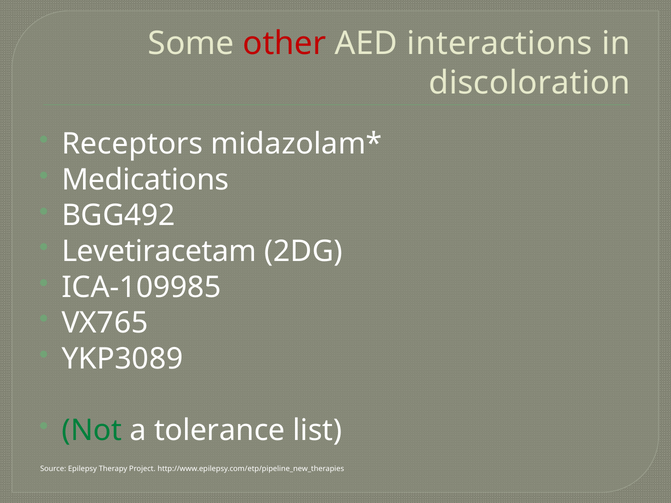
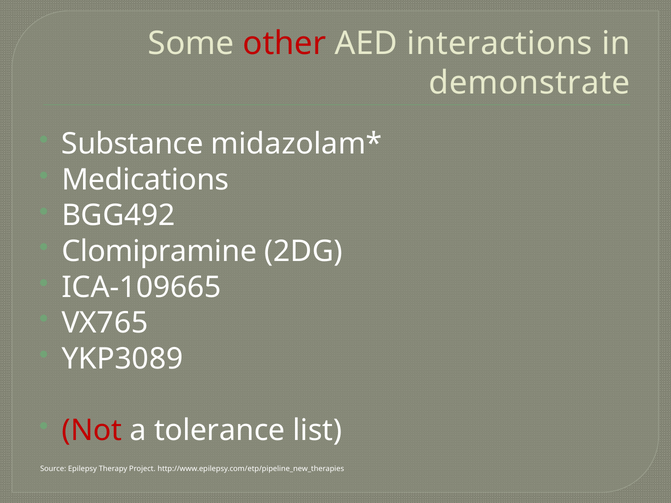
discoloration: discoloration -> demonstrate
Receptors: Receptors -> Substance
Levetiracetam: Levetiracetam -> Clomipramine
ICA-109985: ICA-109985 -> ICA-109665
Not colour: green -> red
